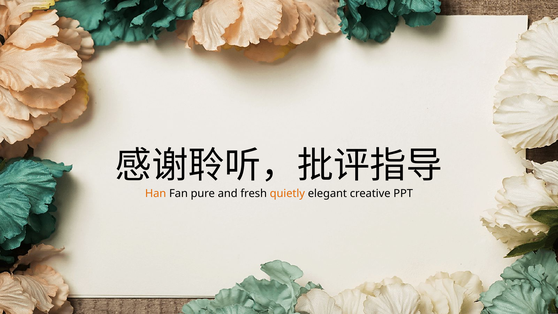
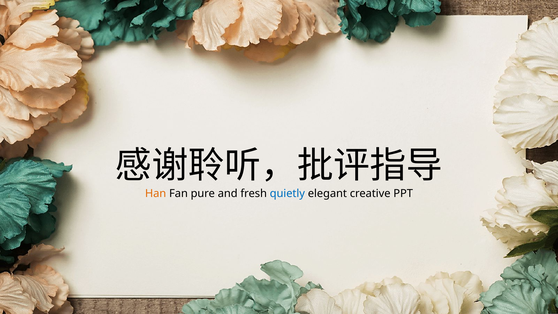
quietly colour: orange -> blue
